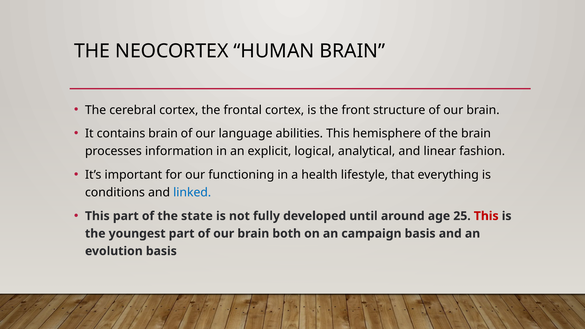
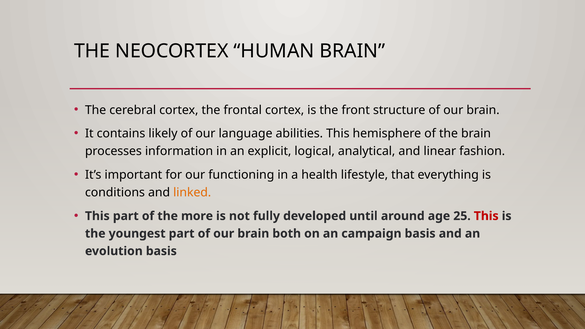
contains brain: brain -> likely
linked colour: blue -> orange
state: state -> more
